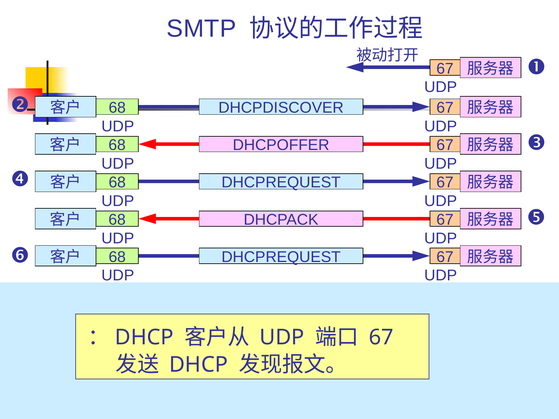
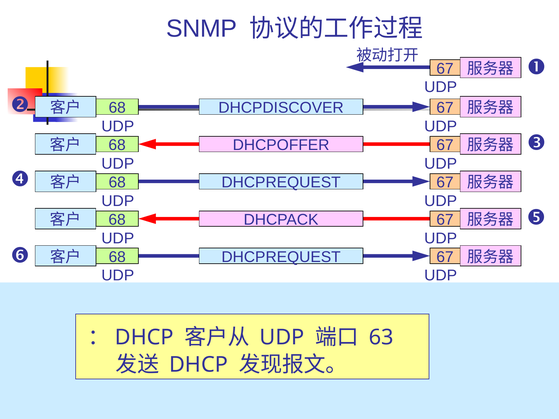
SMTP: SMTP -> SNMP
67 at (381, 338): 67 -> 63
